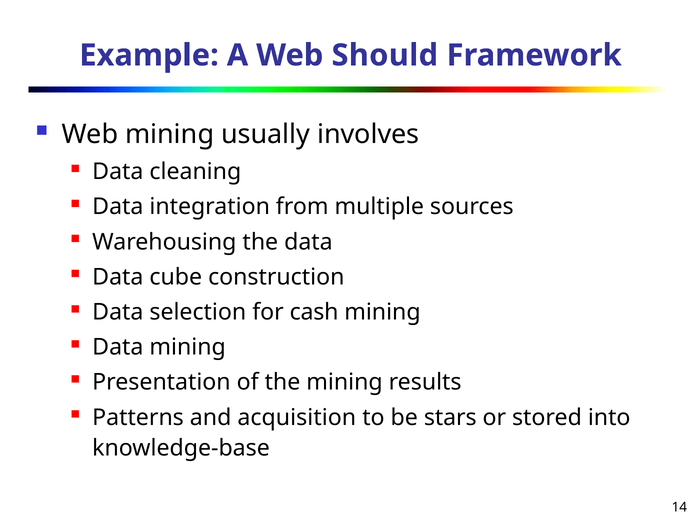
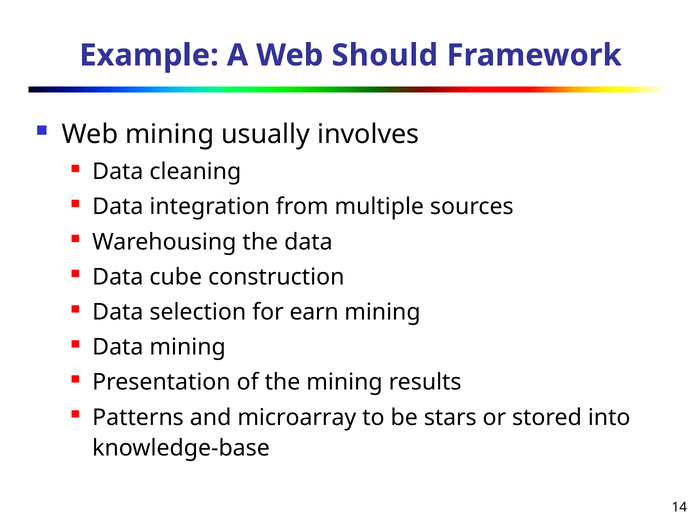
cash: cash -> earn
acquisition: acquisition -> microarray
